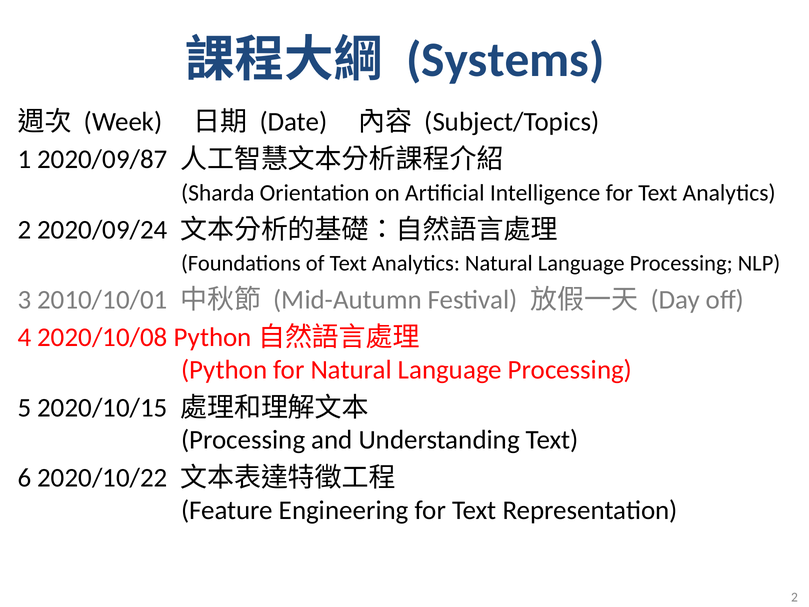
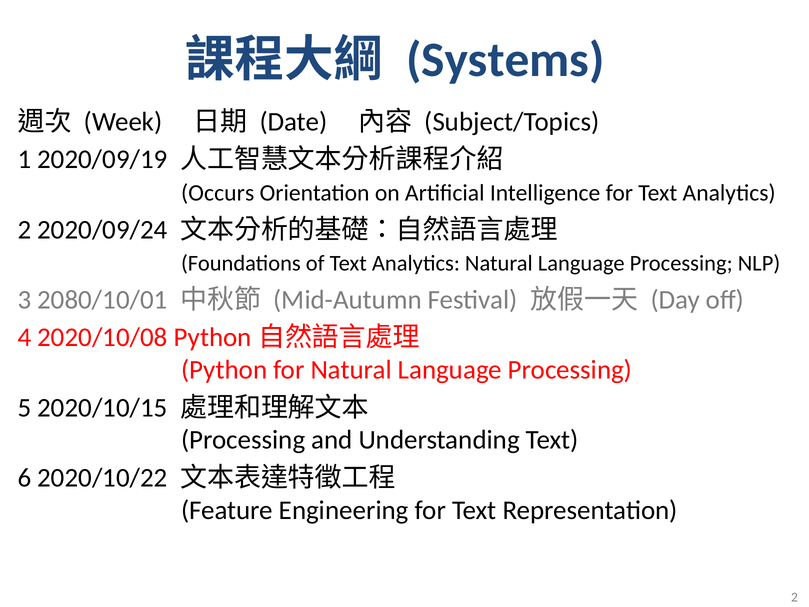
2020/09/87: 2020/09/87 -> 2020/09/19
Sharda: Sharda -> Occurs
2010/10/01: 2010/10/01 -> 2080/10/01
